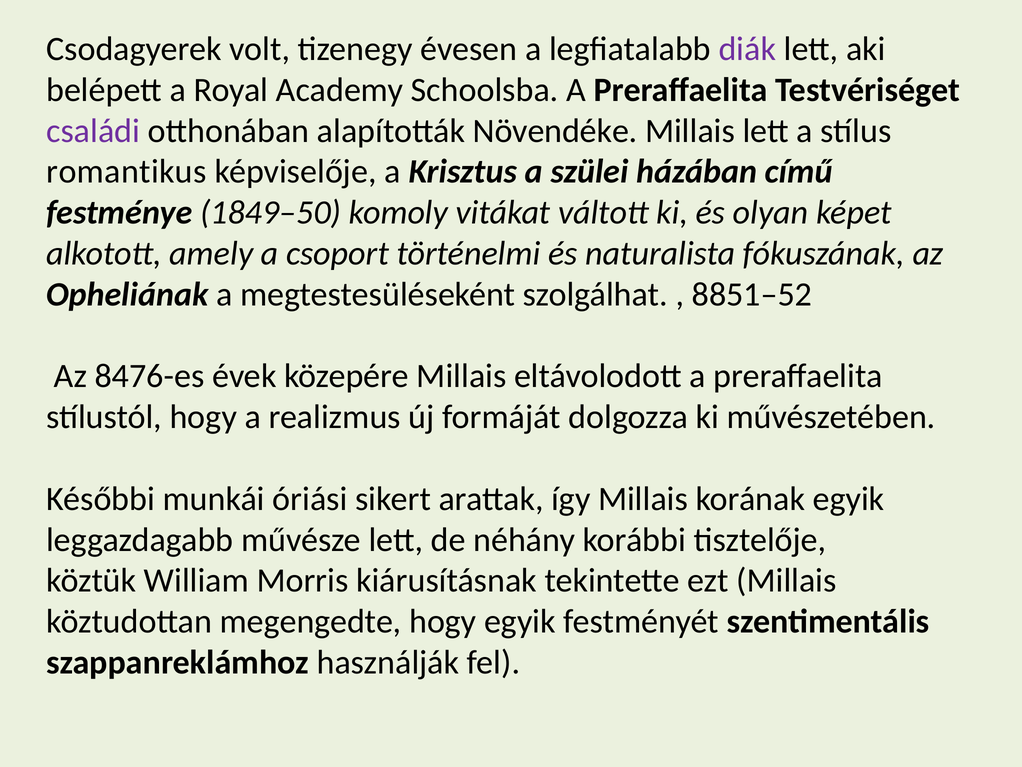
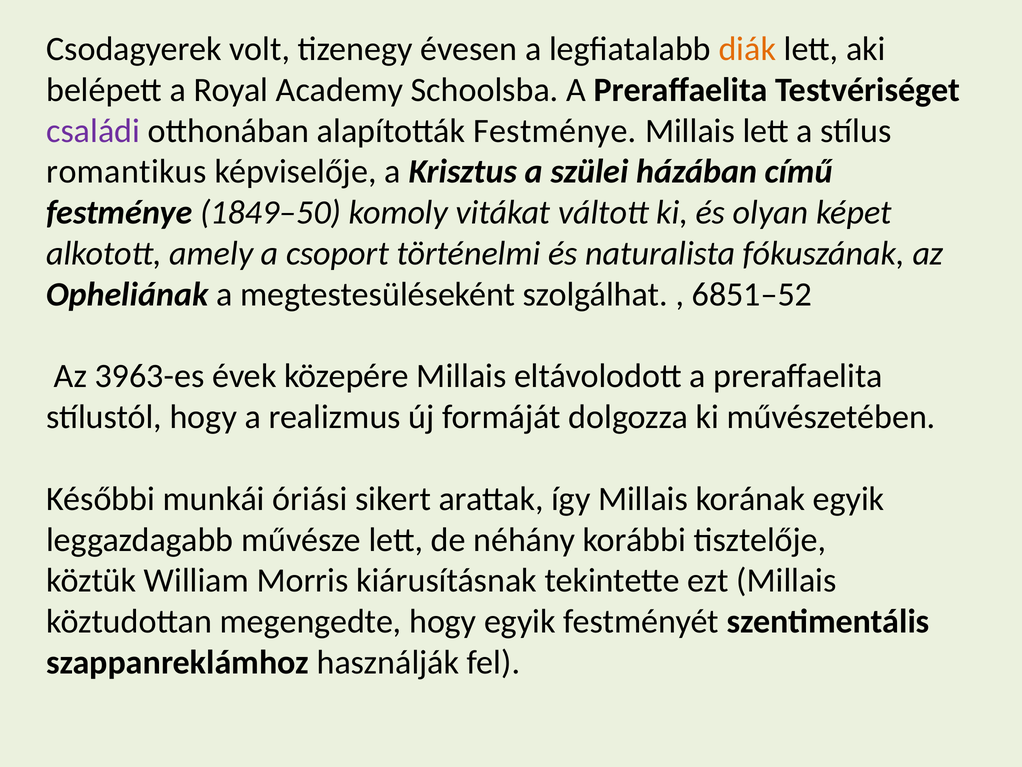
diák colour: purple -> orange
alapították Növendéke: Növendéke -> Festménye
8851–52: 8851–52 -> 6851–52
8476-es: 8476-es -> 3963-es
